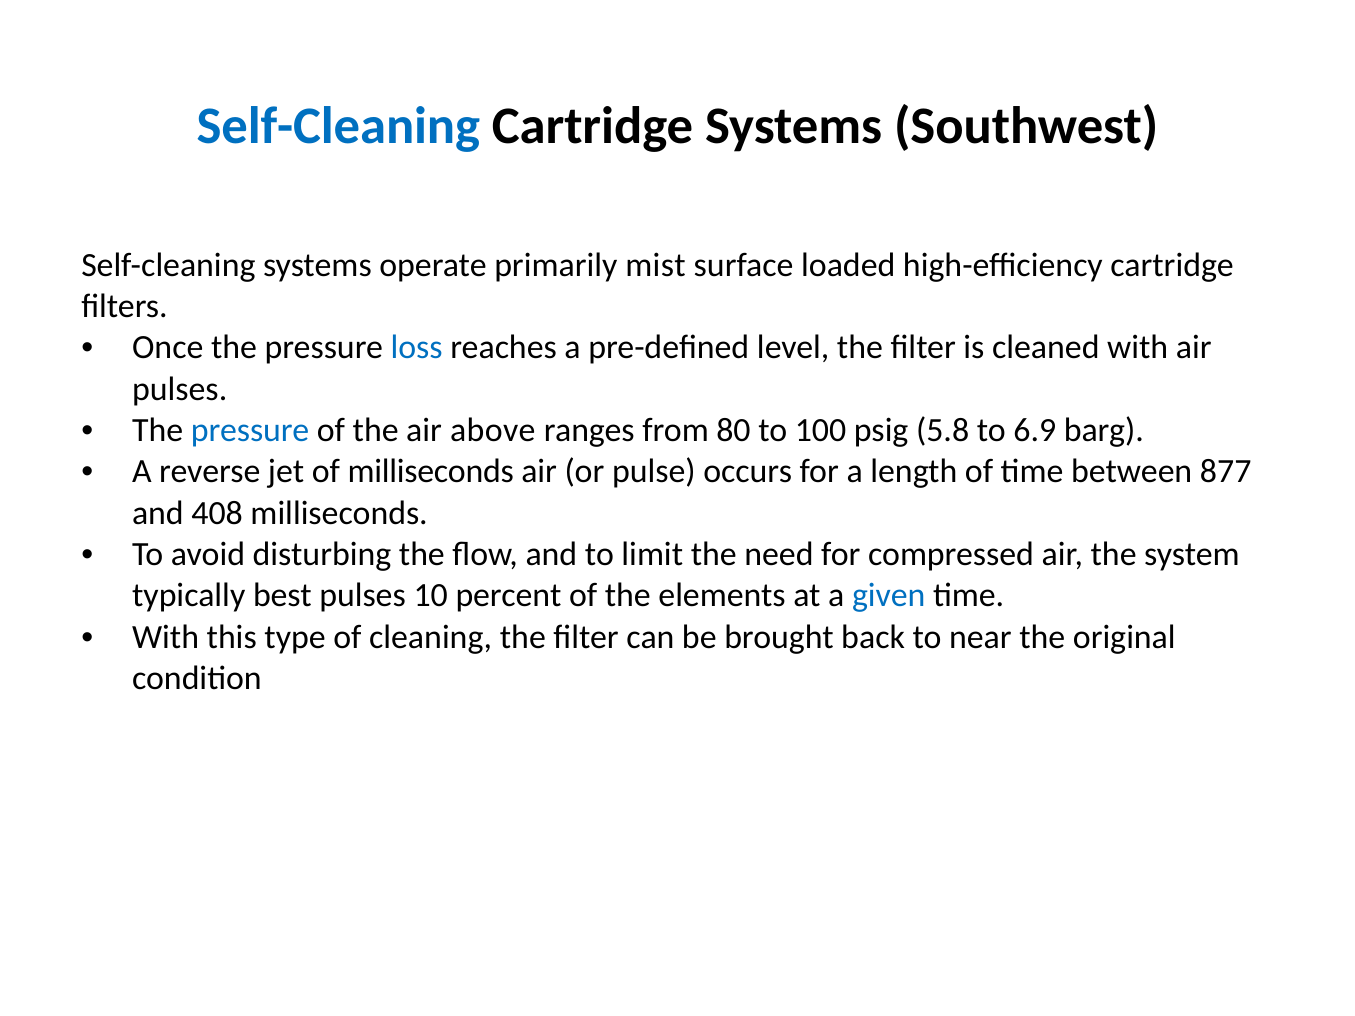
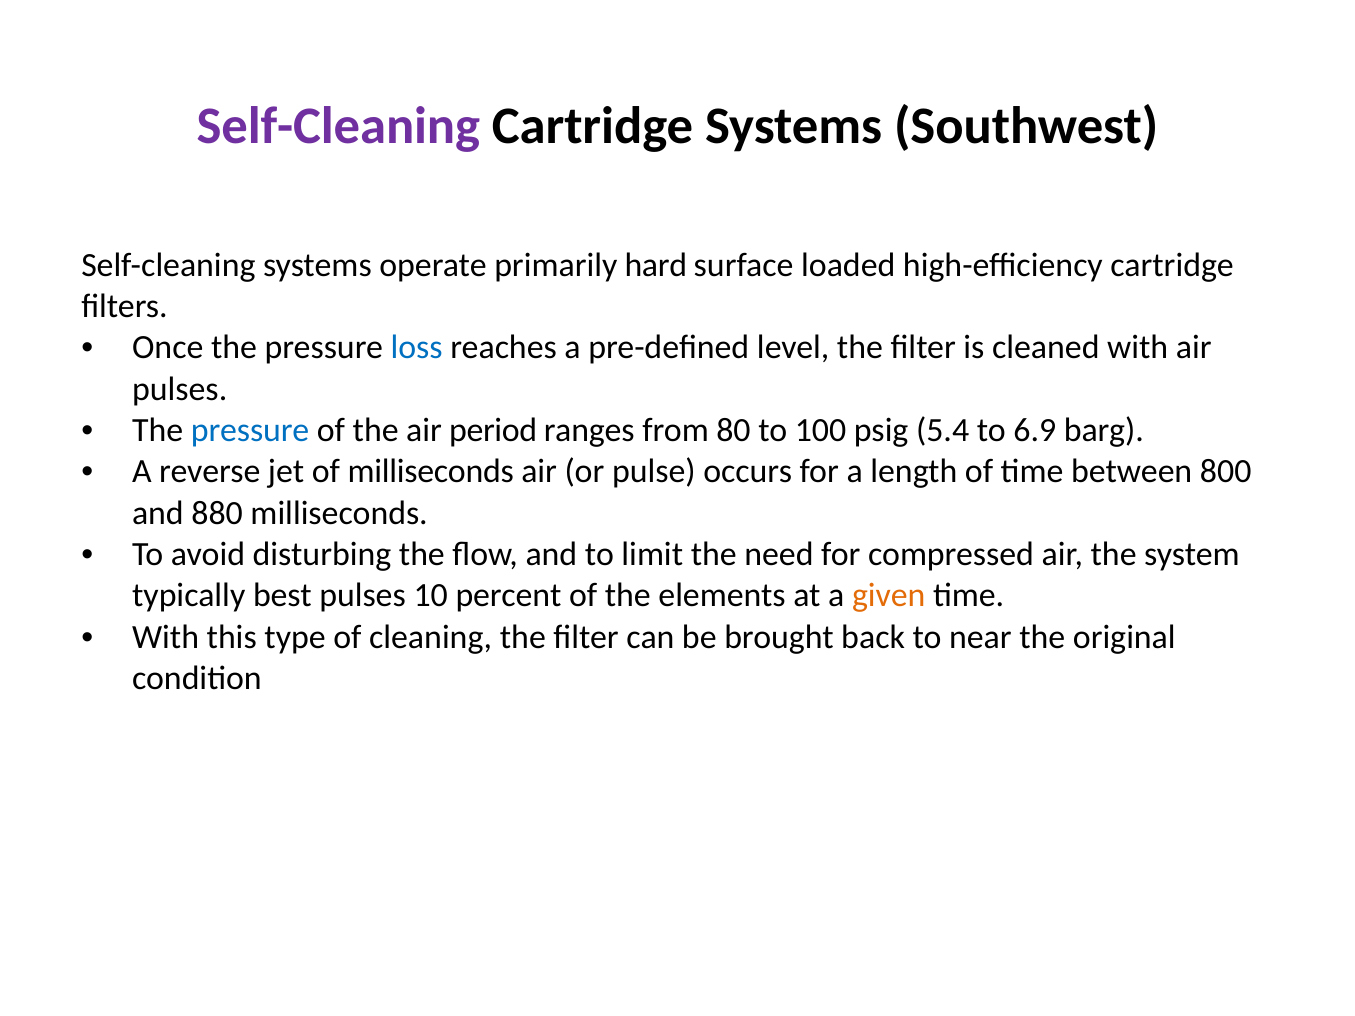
Self-Cleaning at (338, 126) colour: blue -> purple
mist: mist -> hard
above: above -> period
5.8: 5.8 -> 5.4
877: 877 -> 800
408: 408 -> 880
given colour: blue -> orange
